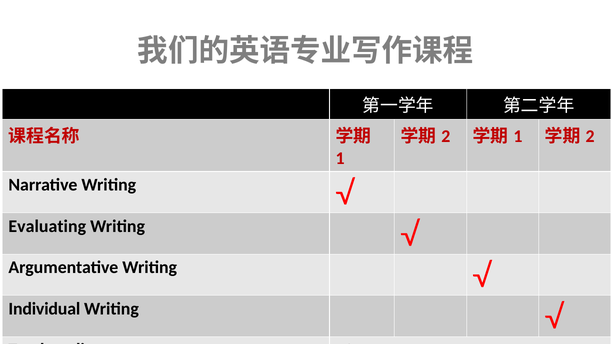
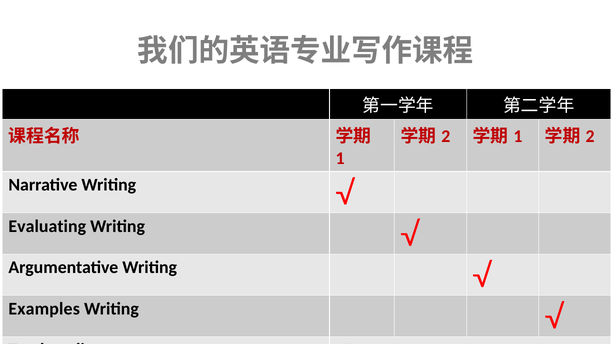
Individual: Individual -> Examples
